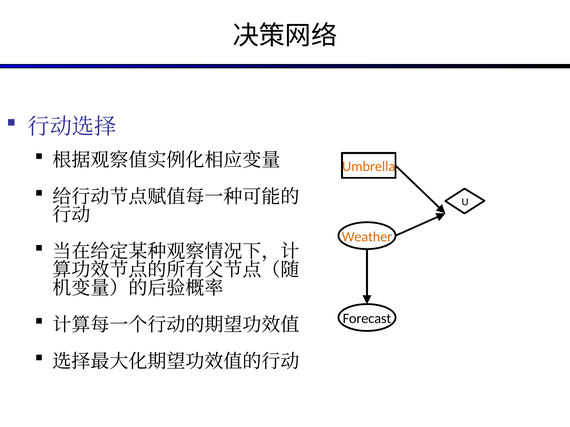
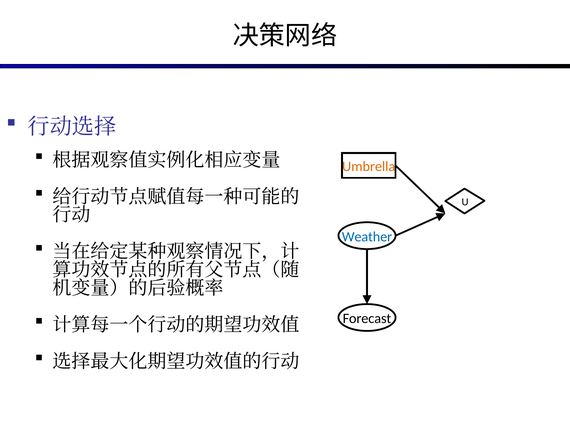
Weather colour: orange -> blue
